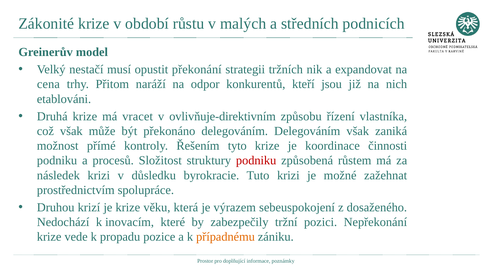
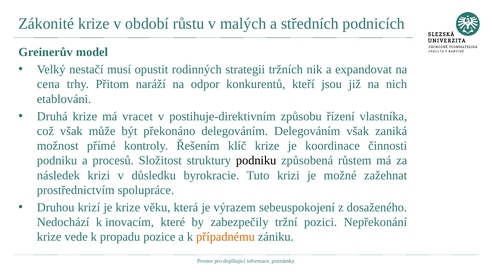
překonání: překonání -> rodinných
ovlivňuje-direktivním: ovlivňuje-direktivním -> postihuje-direktivním
tyto: tyto -> klíč
podniku at (256, 160) colour: red -> black
